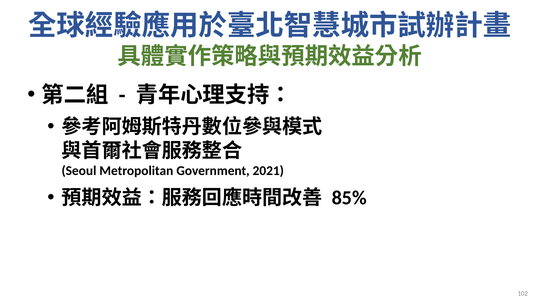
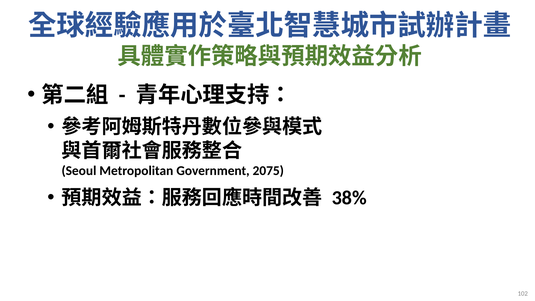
2021: 2021 -> 2075
85%: 85% -> 38%
